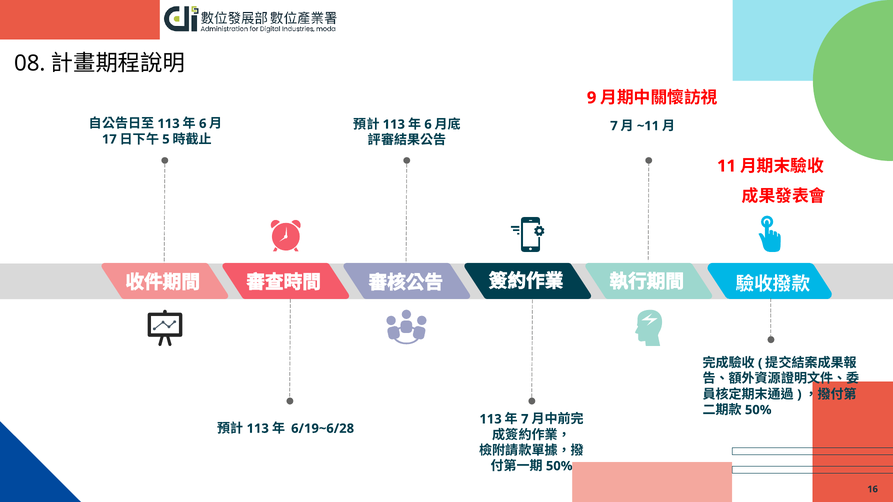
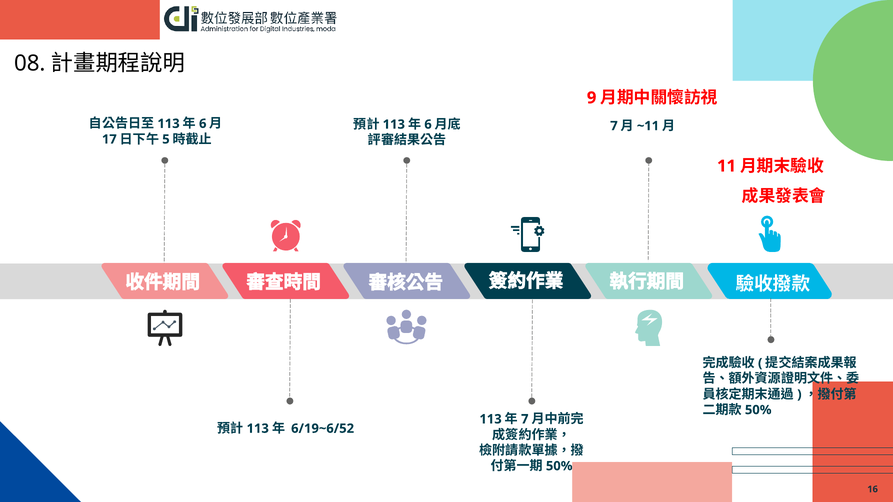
6/19~6/28: 6/19~6/28 -> 6/19~6/52
